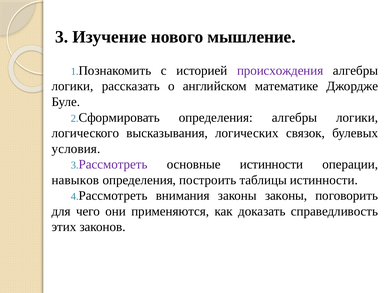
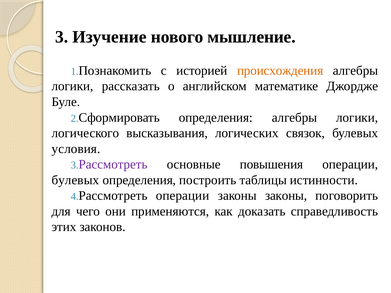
происхождения colour: purple -> orange
основные истинности: истинности -> повышения
навыков at (75, 180): навыков -> булевых
Рассмотреть внимания: внимания -> операции
